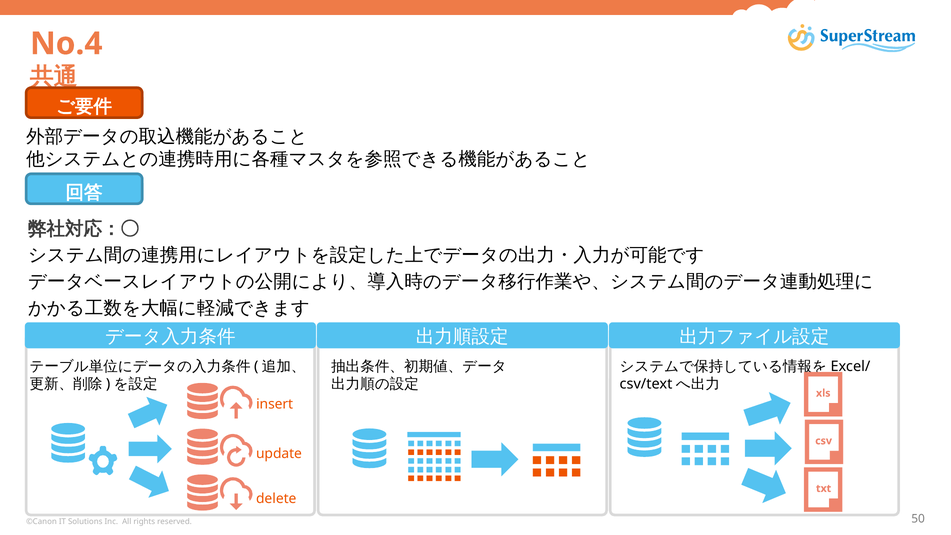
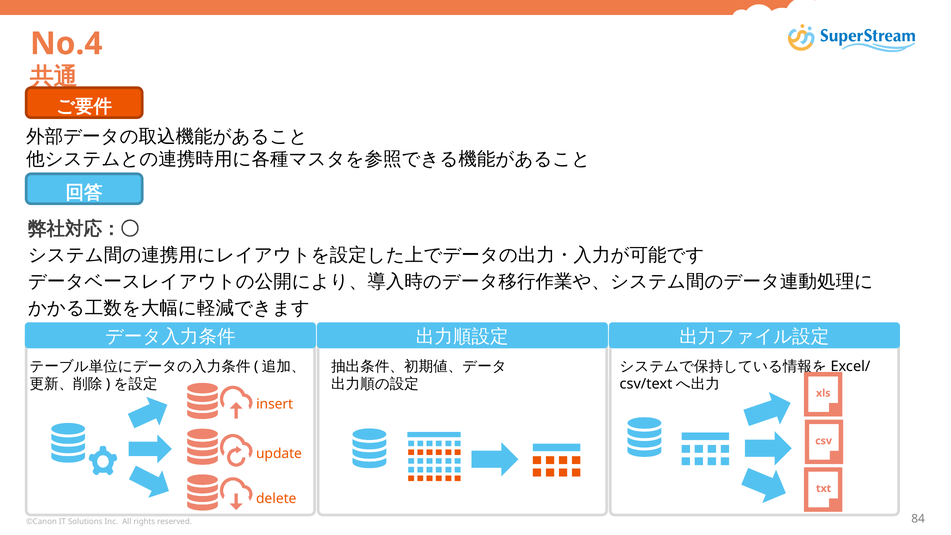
50: 50 -> 84
